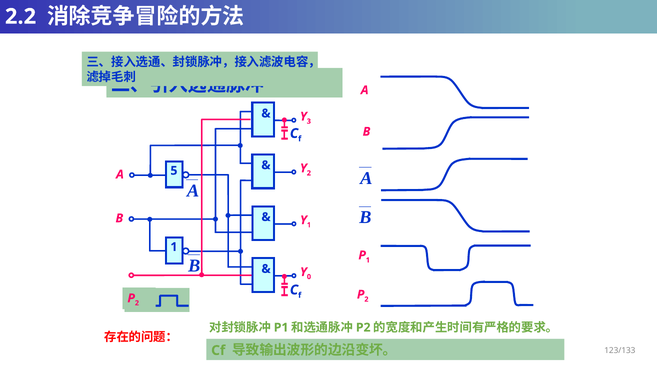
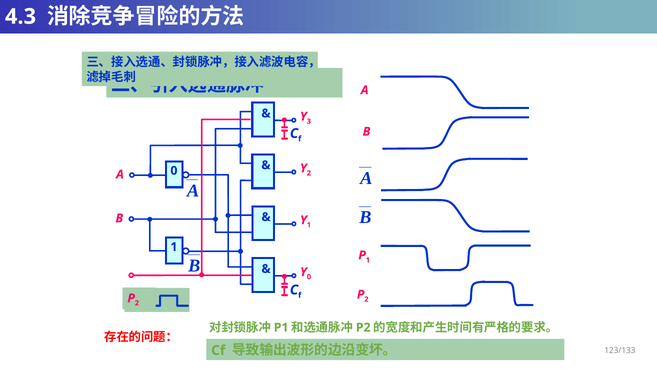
2.2: 2.2 -> 4.3
A 5: 5 -> 0
